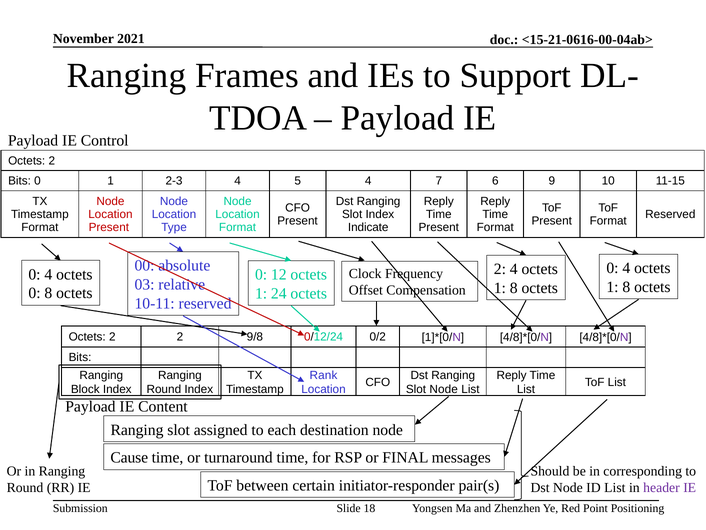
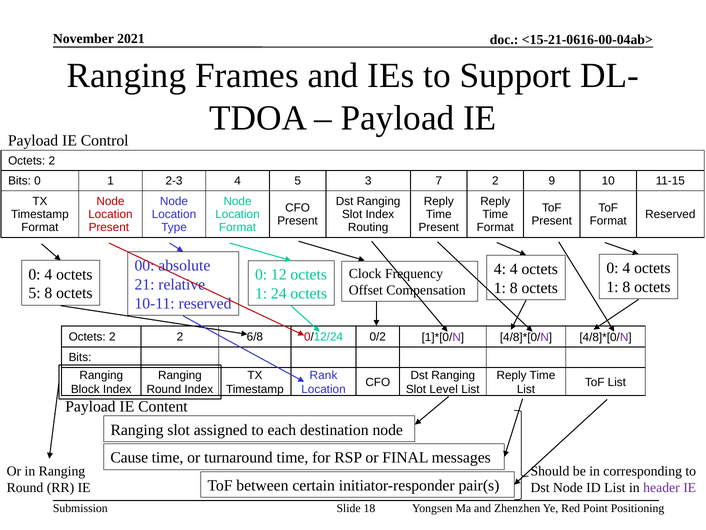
5 4: 4 -> 3
7 6: 6 -> 2
Indicate: Indicate -> Routing
2 at (500, 269): 2 -> 4
03: 03 -> 21
0 at (35, 293): 0 -> 5
9/8: 9/8 -> 6/8
Slot Node: Node -> Level
